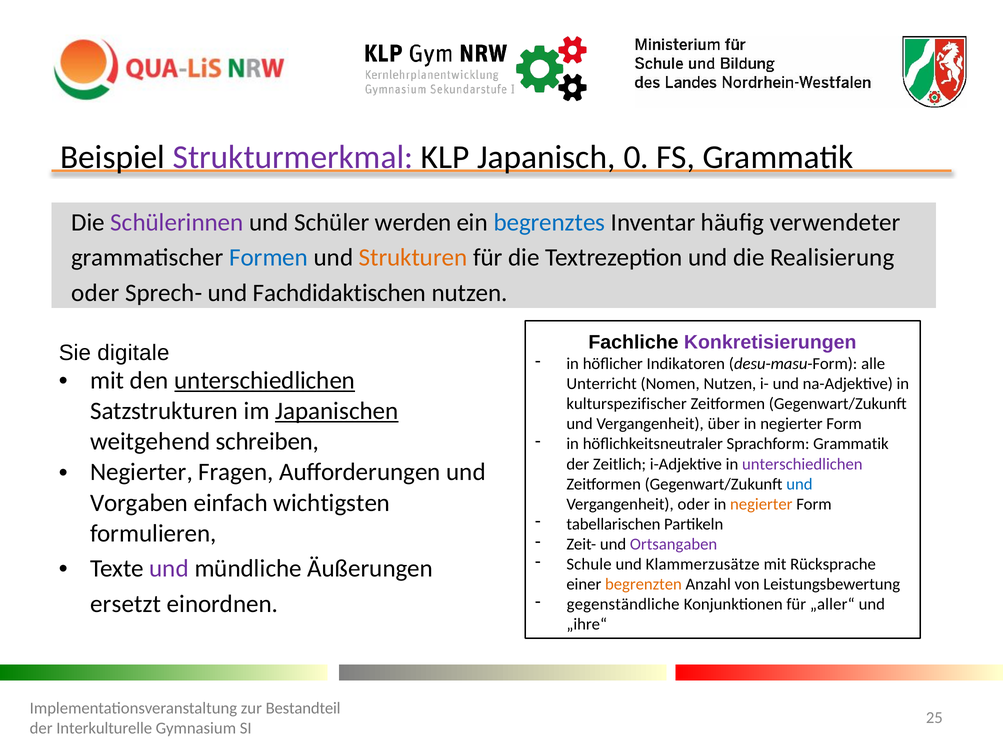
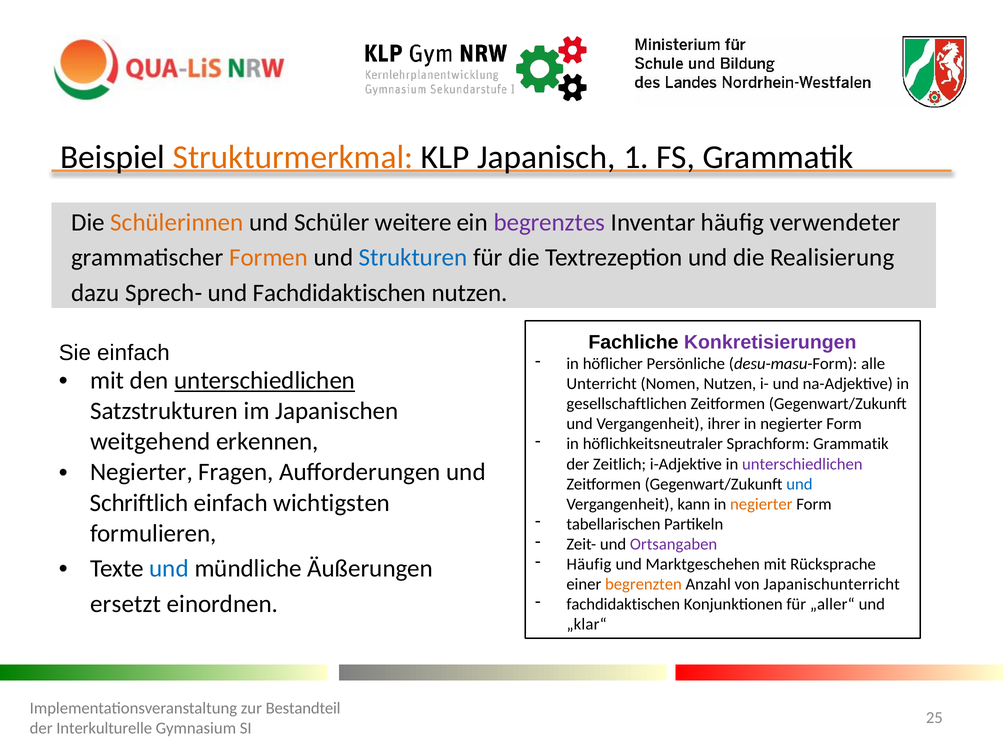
Strukturmerkmal colour: purple -> orange
0: 0 -> 1
Schülerinnen colour: purple -> orange
werden: werden -> weitere
begrenztes colour: blue -> purple
Formen colour: blue -> orange
Strukturen colour: orange -> blue
oder at (95, 293): oder -> dazu
Sie digitale: digitale -> einfach
Indikatoren: Indikatoren -> Persönliche
kulturspezifischer: kulturspezifischer -> gesellschaftlichen
Japanischen underline: present -> none
über: über -> ihrer
schreiben: schreiben -> erkennen
Vorgaben: Vorgaben -> Schriftlich
Vergangenheit oder: oder -> kann
Schule at (589, 564): Schule -> Häufig
Klammerzusätze: Klammerzusätze -> Marktgeschehen
und at (169, 569) colour: purple -> blue
Leistungsbewertung: Leistungsbewertung -> Japanischunterricht
gegenständliche at (623, 605): gegenständliche -> fachdidaktischen
„ihre“: „ihre“ -> „klar“
